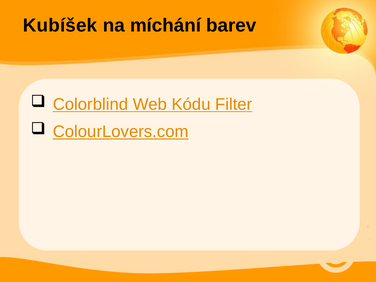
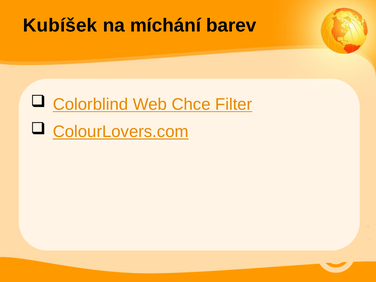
Kódu: Kódu -> Chce
